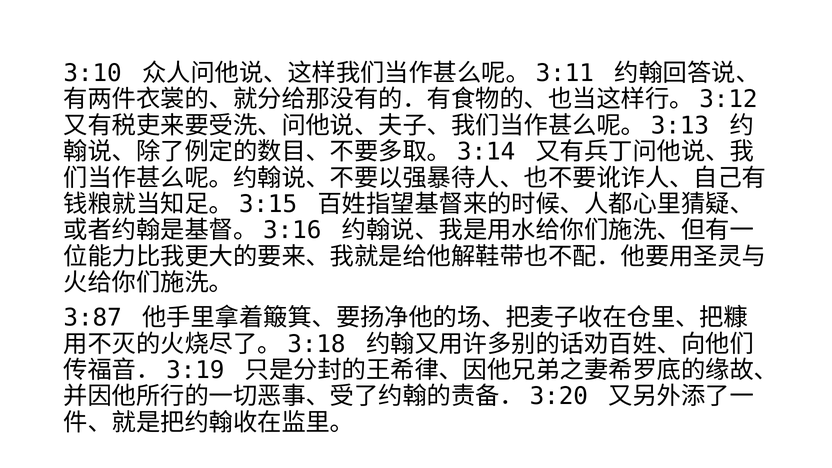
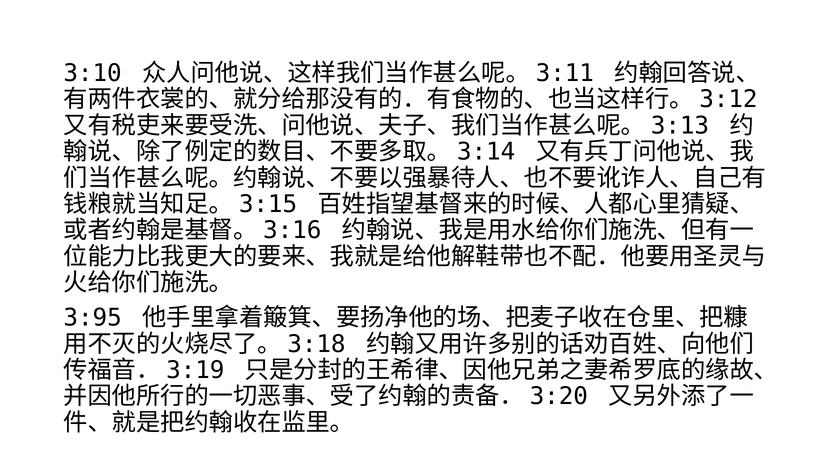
3:87: 3:87 -> 3:95
